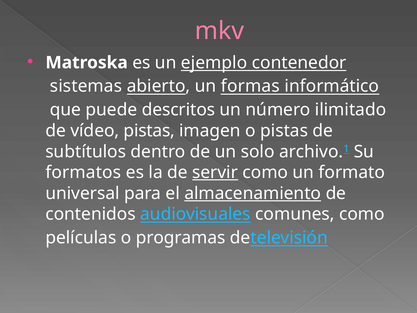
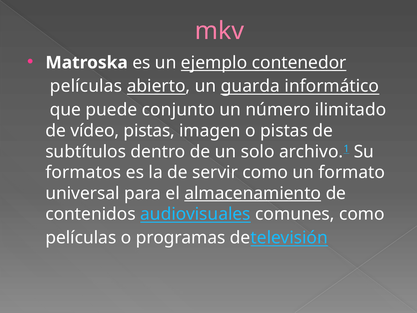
sistemas at (86, 86): sistemas -> películas
formas: formas -> guarda
descritos: descritos -> conjunto
servir underline: present -> none
